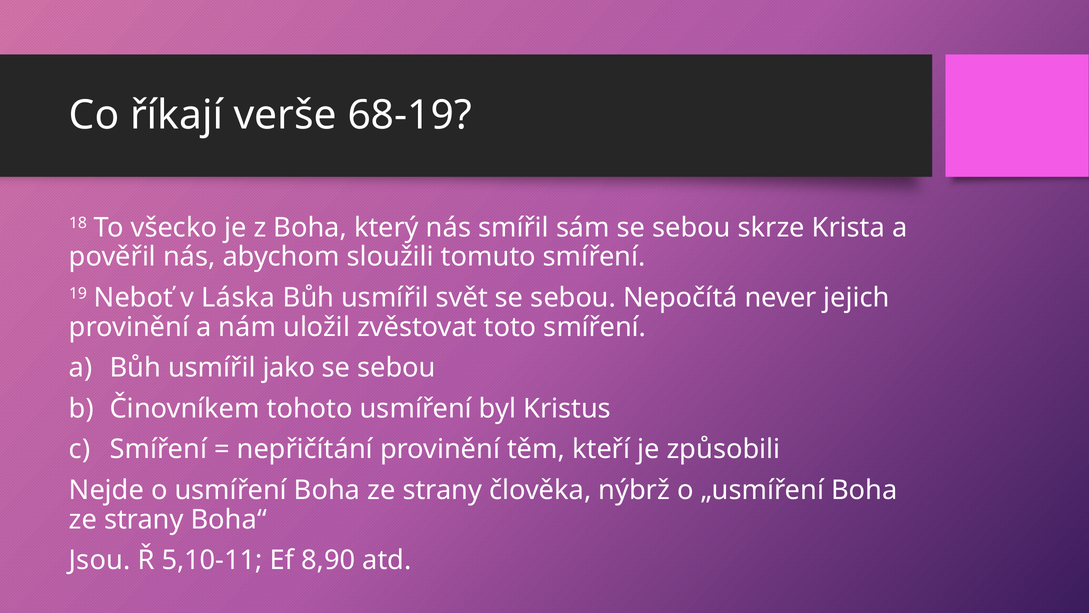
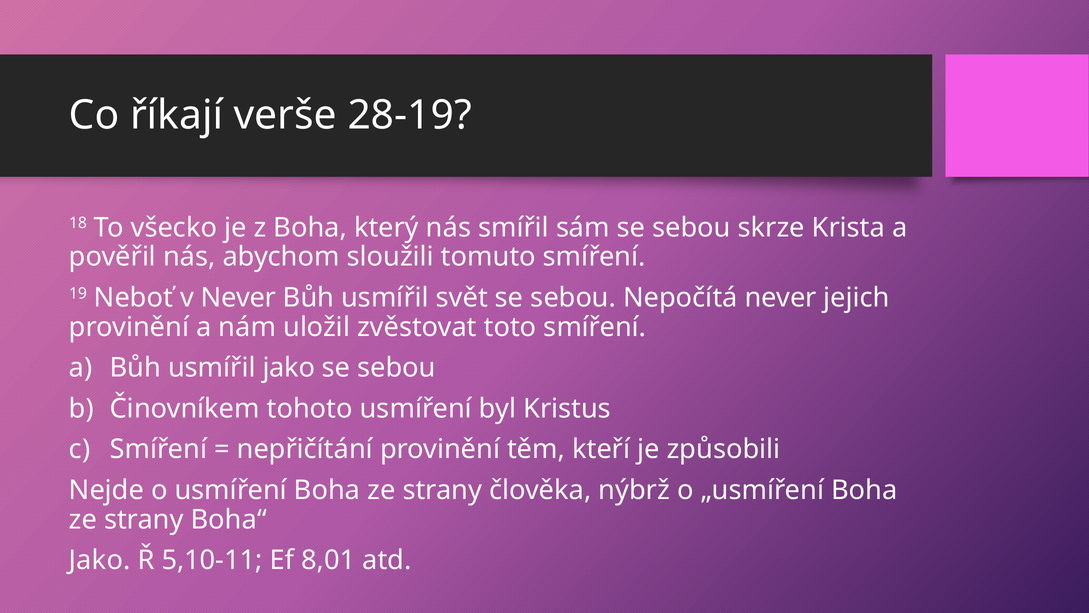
68-19: 68-19 -> 28-19
v Láska: Láska -> Never
Jsou at (100, 560): Jsou -> Jako
8,90: 8,90 -> 8,01
